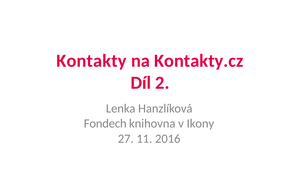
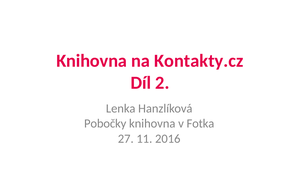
Kontakty at (92, 61): Kontakty -> Knihovna
Fondech: Fondech -> Pobočky
Ikony: Ikony -> Fotka
